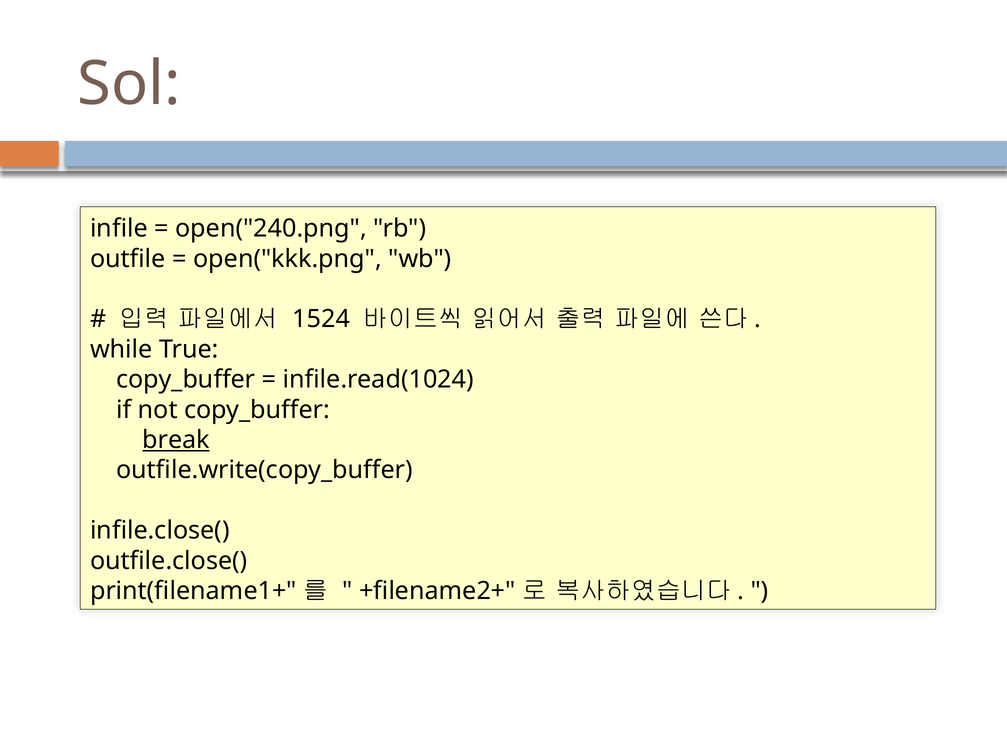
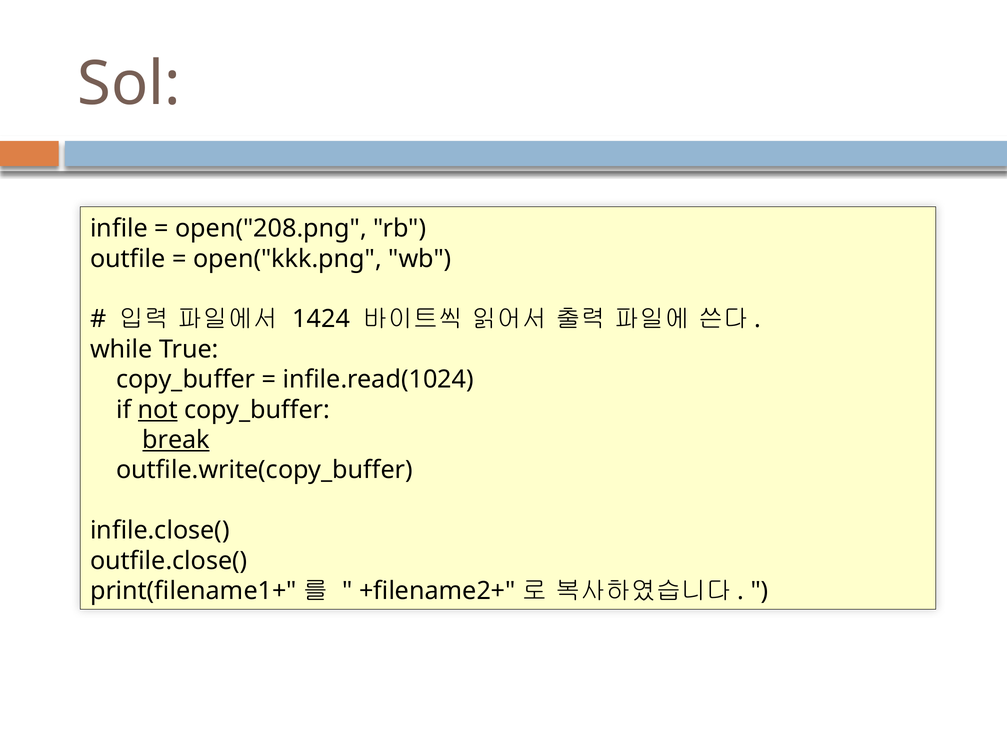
open("240.png: open("240.png -> open("208.png
1524: 1524 -> 1424
not underline: none -> present
